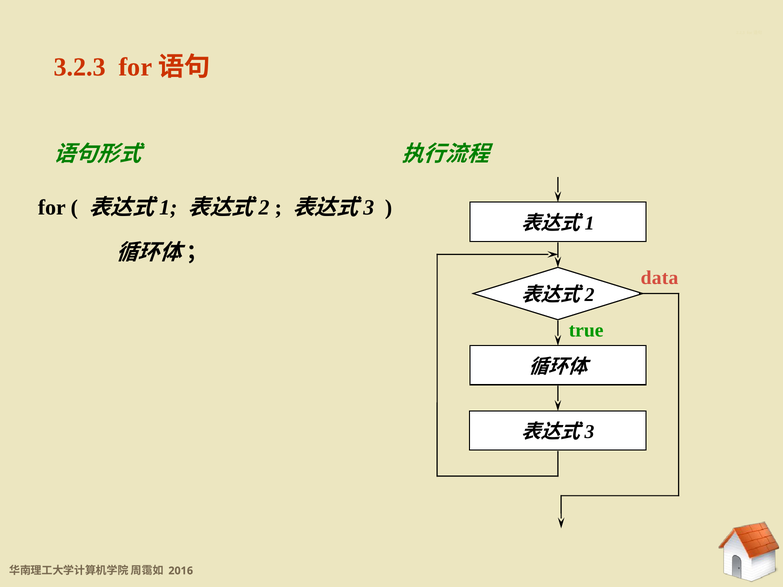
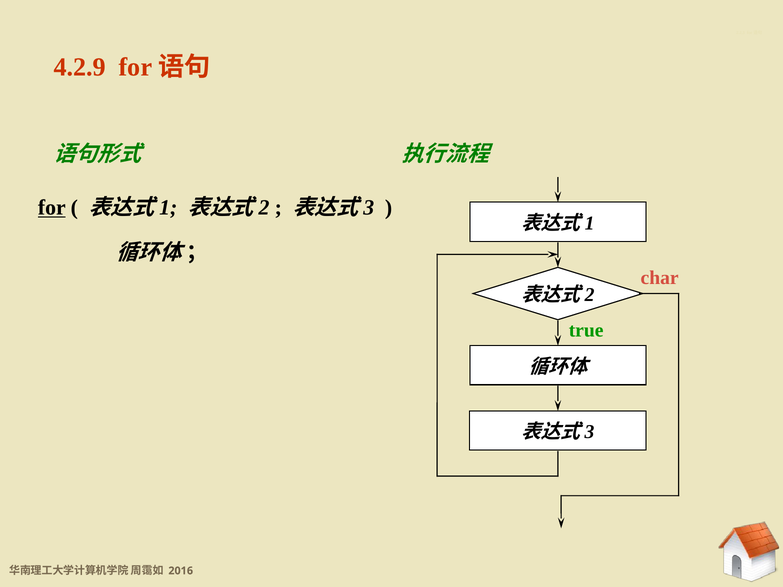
3.2.3: 3.2.3 -> 4.2.9
for underline: none -> present
data: data -> char
